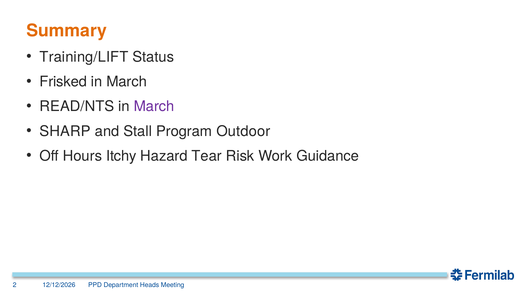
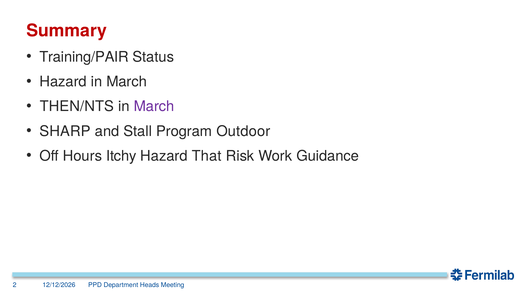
Summary colour: orange -> red
Training/LIFT: Training/LIFT -> Training/PAIR
Frisked at (63, 82): Frisked -> Hazard
READ/NTS: READ/NTS -> THEN/NTS
Tear: Tear -> That
